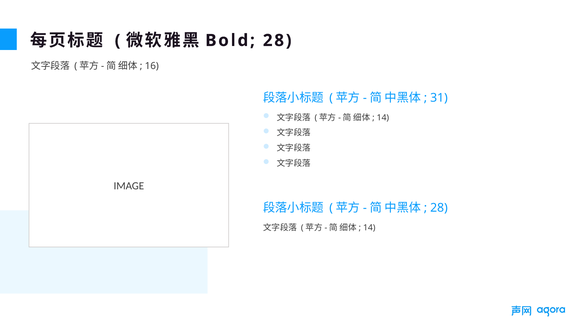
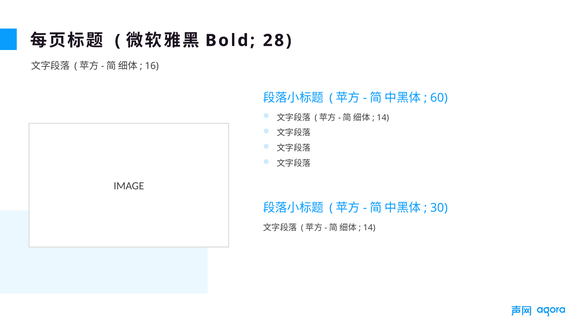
31: 31 -> 60
28 at (439, 208): 28 -> 30
